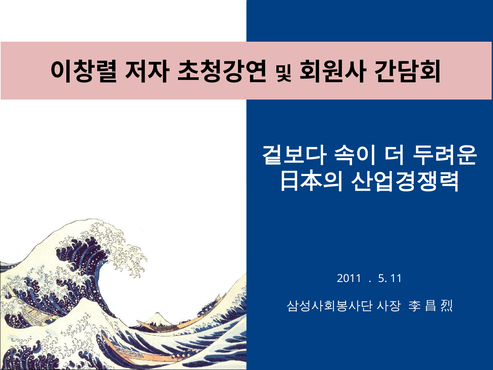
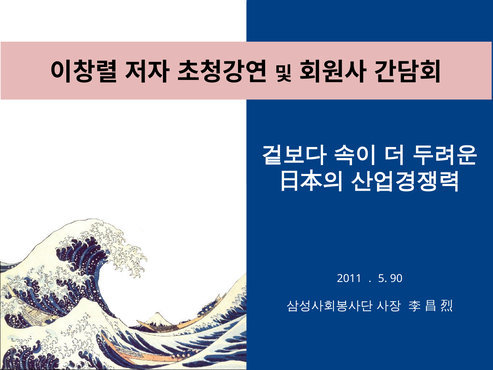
11: 11 -> 90
